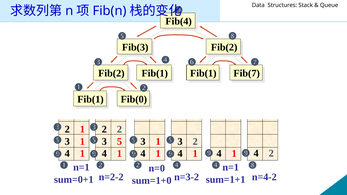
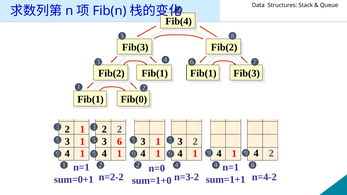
Fib(7 at (247, 73): Fib(7 -> Fib(3
5: 5 -> 6
